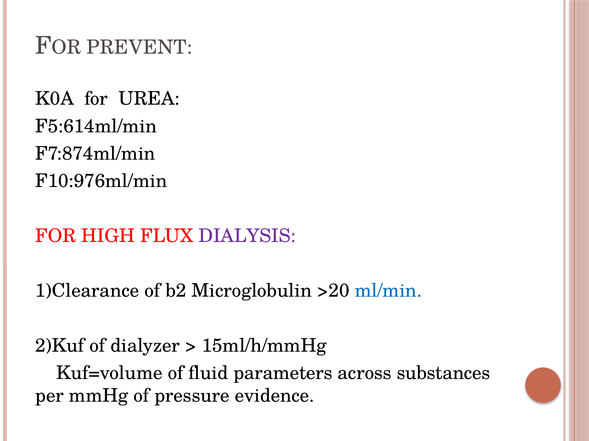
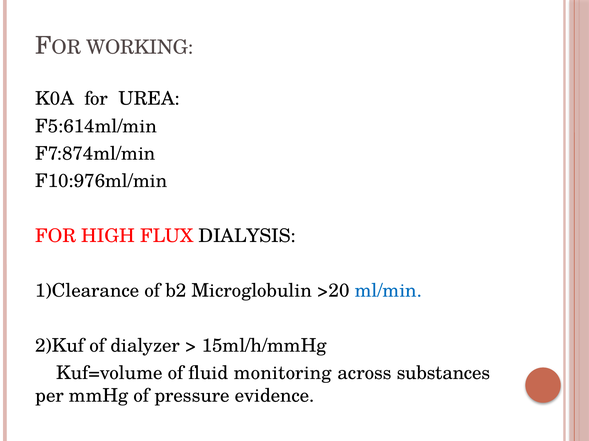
PREVENT: PREVENT -> WORKING
DIALYSIS colour: purple -> black
parameters: parameters -> monitoring
